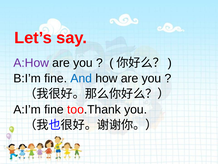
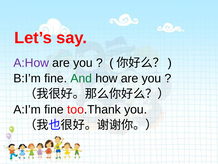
And colour: blue -> green
